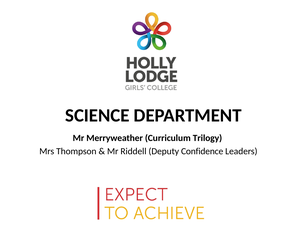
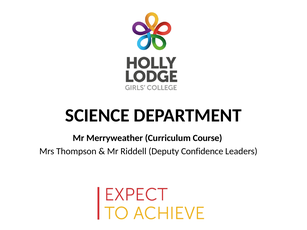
Trilogy: Trilogy -> Course
